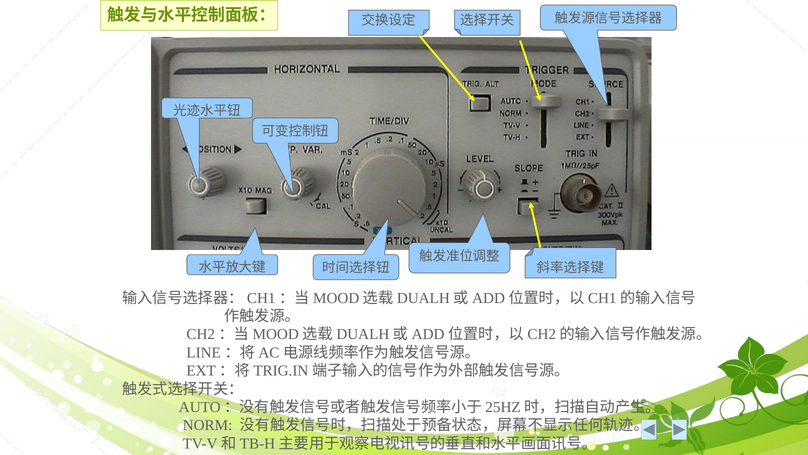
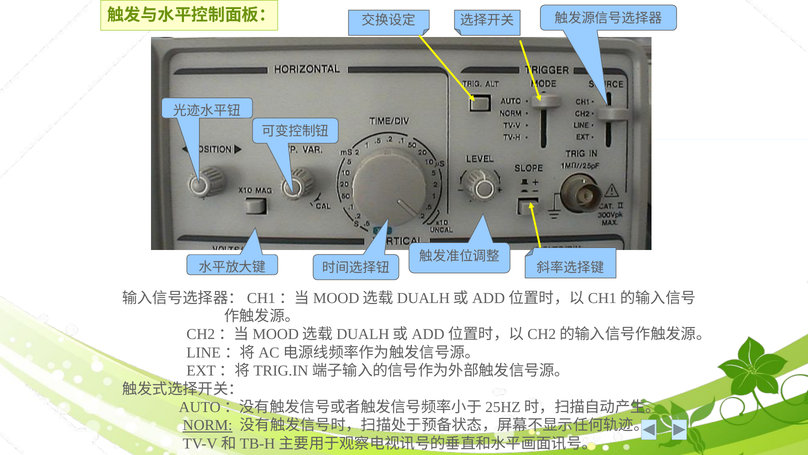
NORM underline: none -> present
